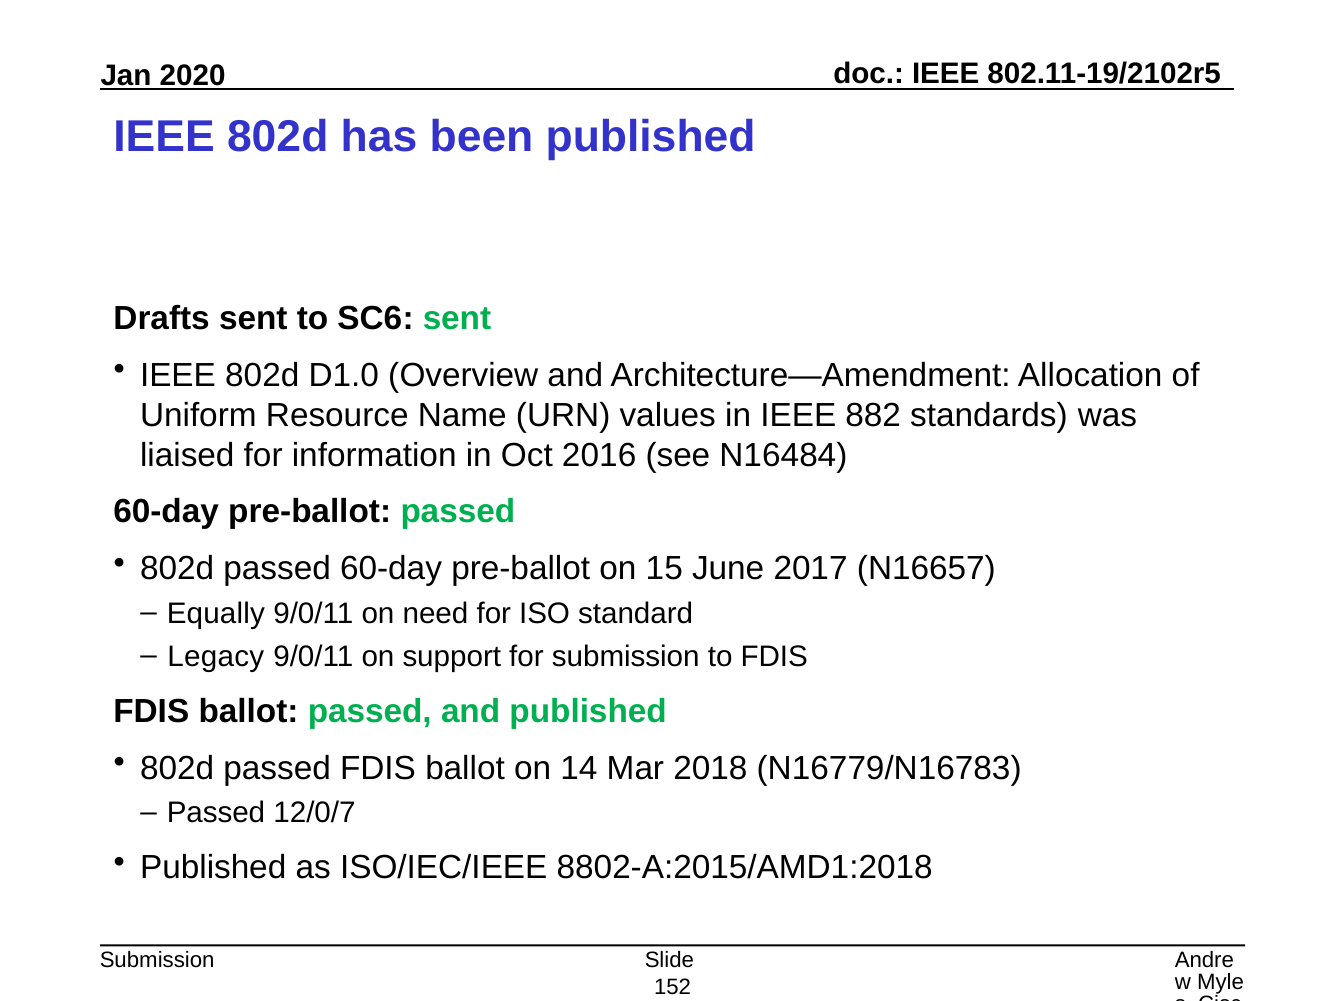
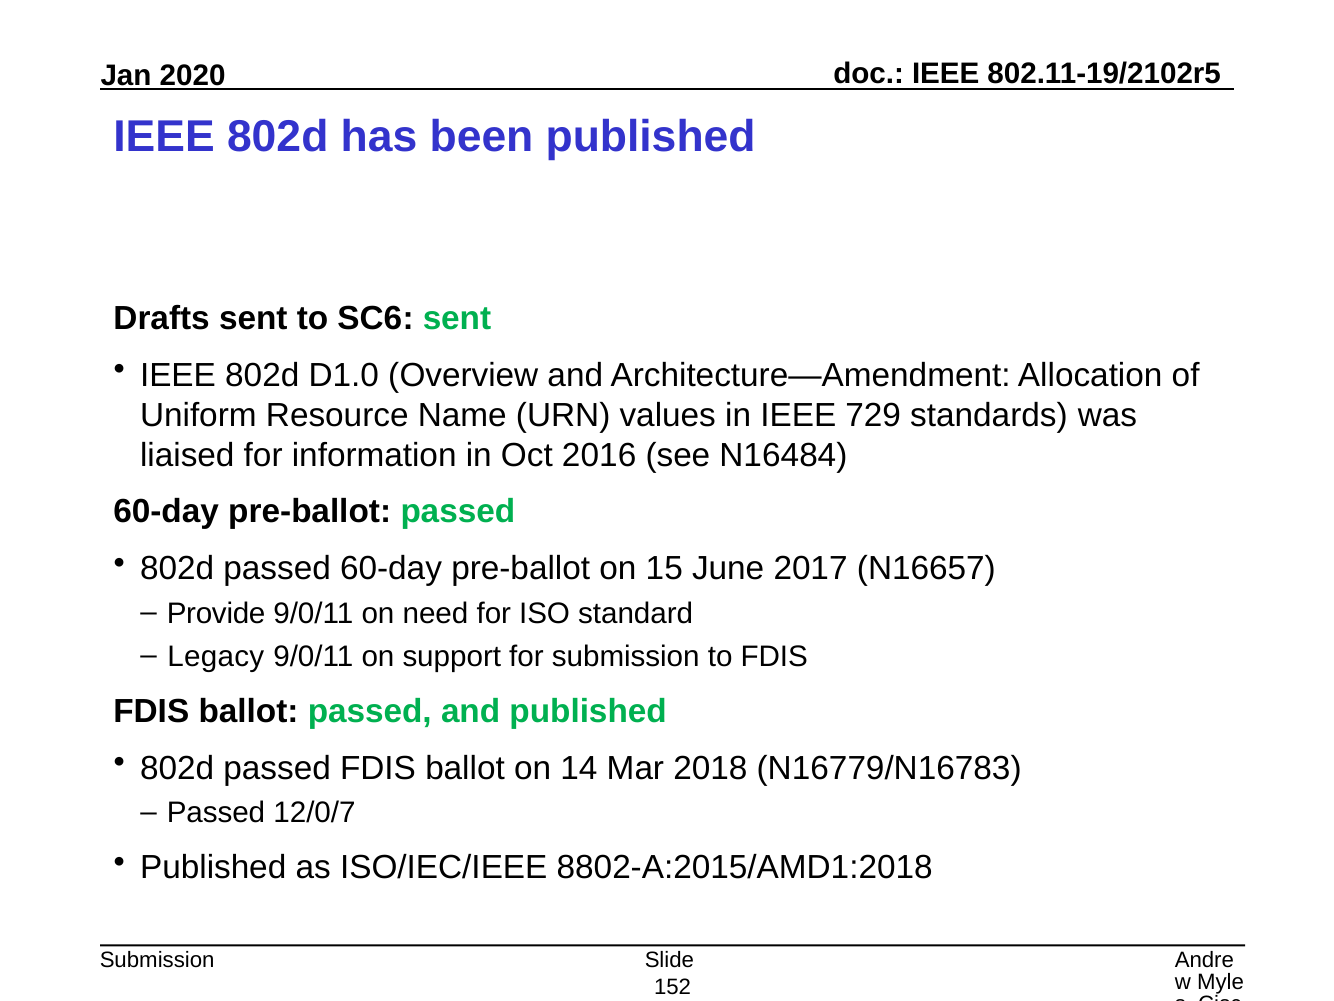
882: 882 -> 729
Equally: Equally -> Provide
